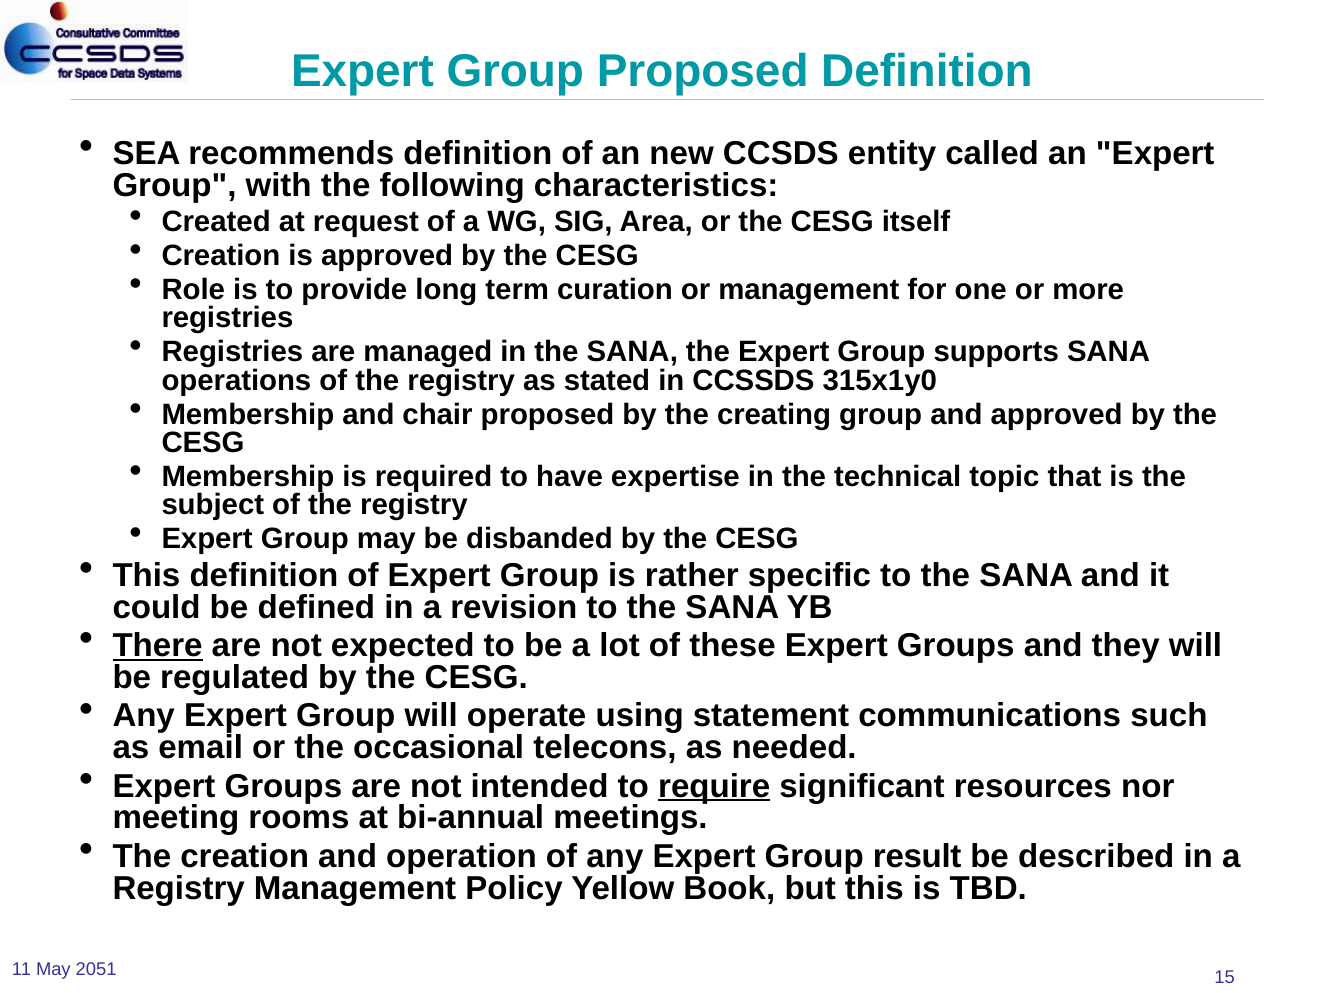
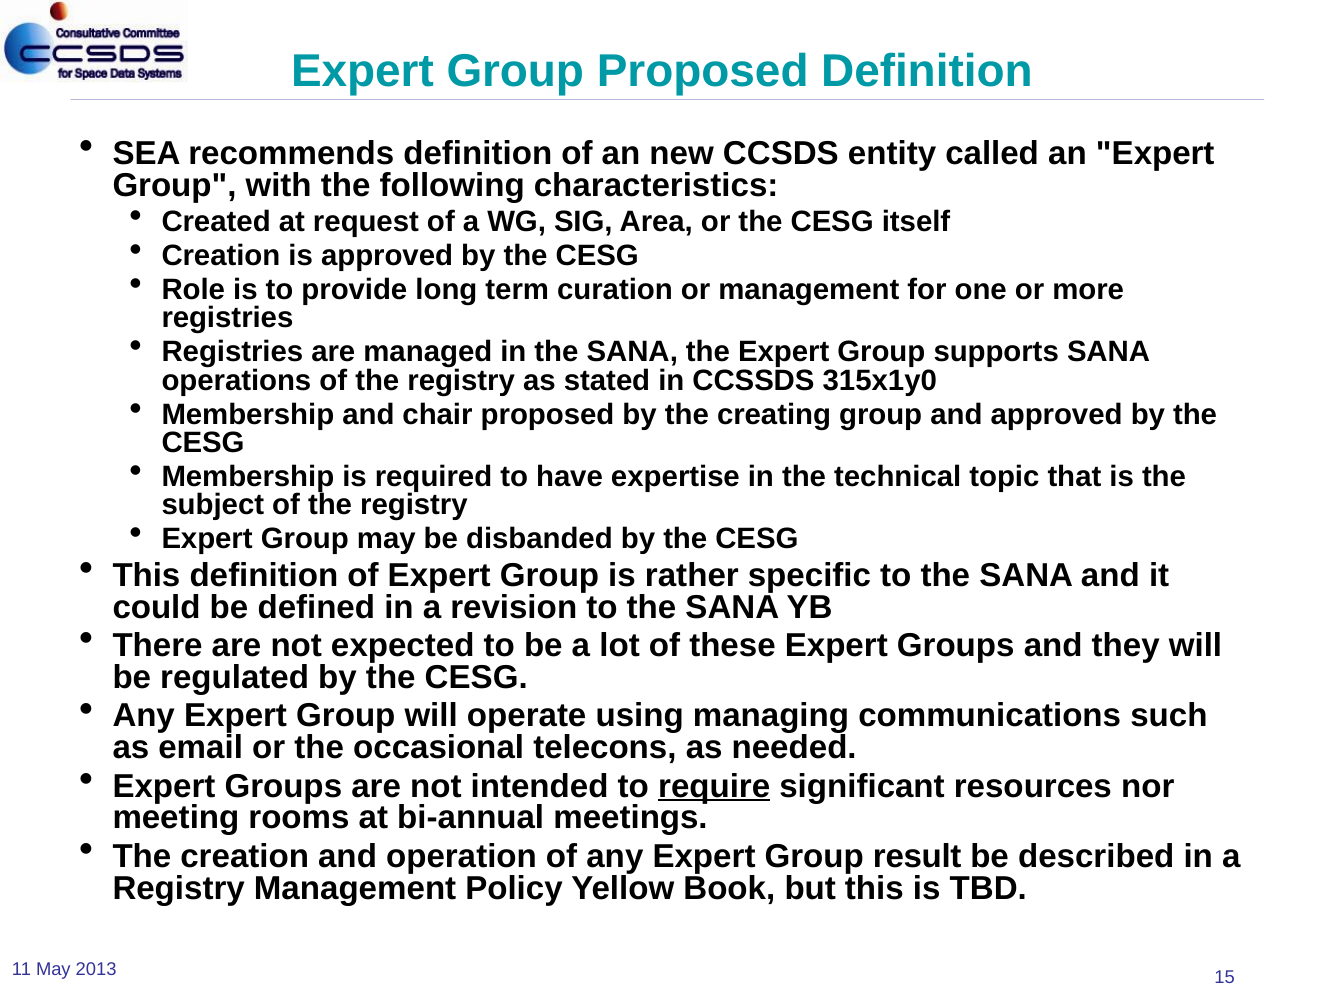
There underline: present -> none
statement: statement -> managing
2051: 2051 -> 2013
